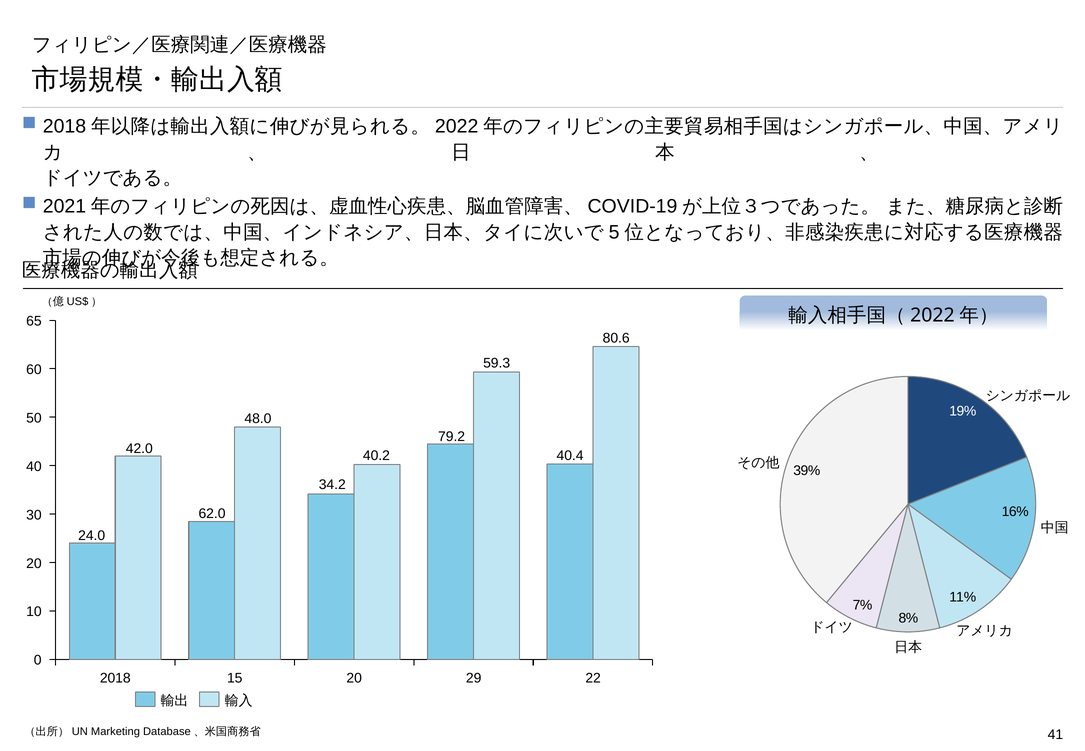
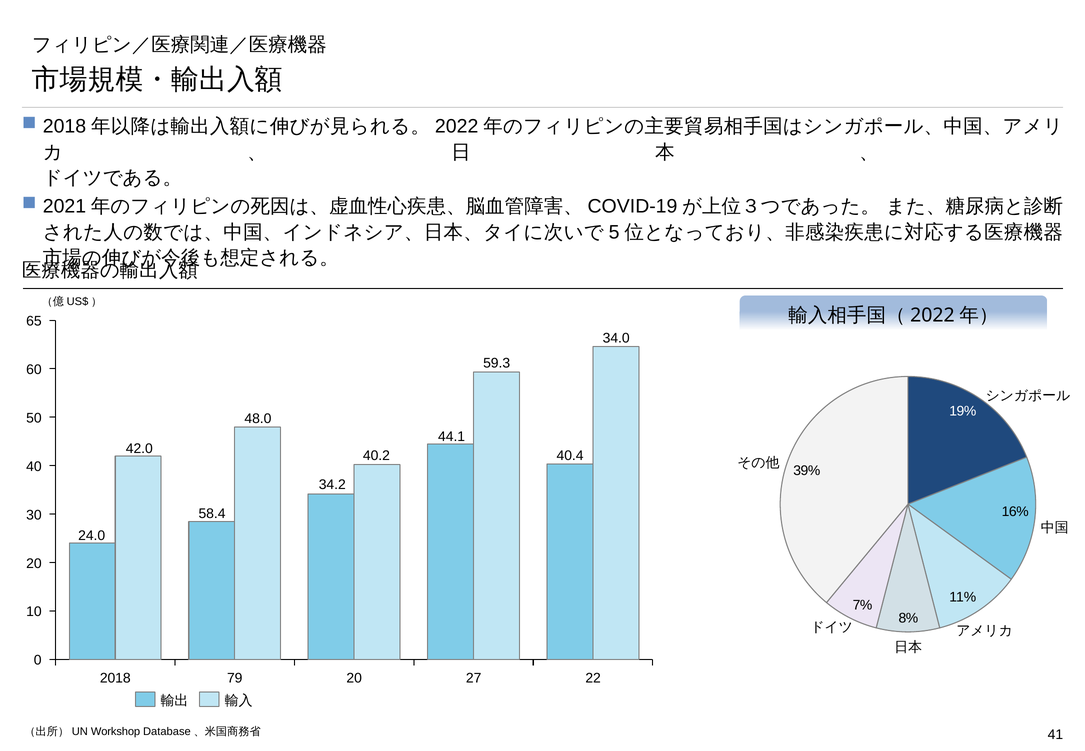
80.6: 80.6 -> 34.0
79.2: 79.2 -> 44.1
62.0: 62.0 -> 58.4
15: 15 -> 79
29: 29 -> 27
Marketing: Marketing -> Workshop
